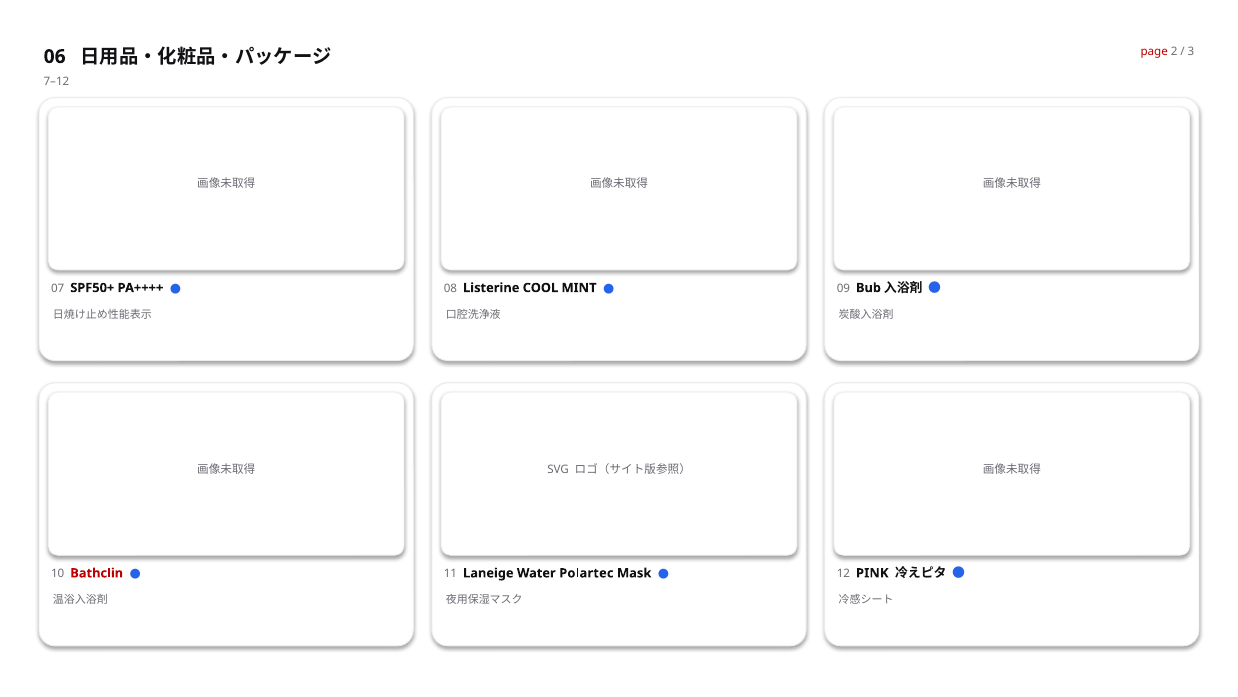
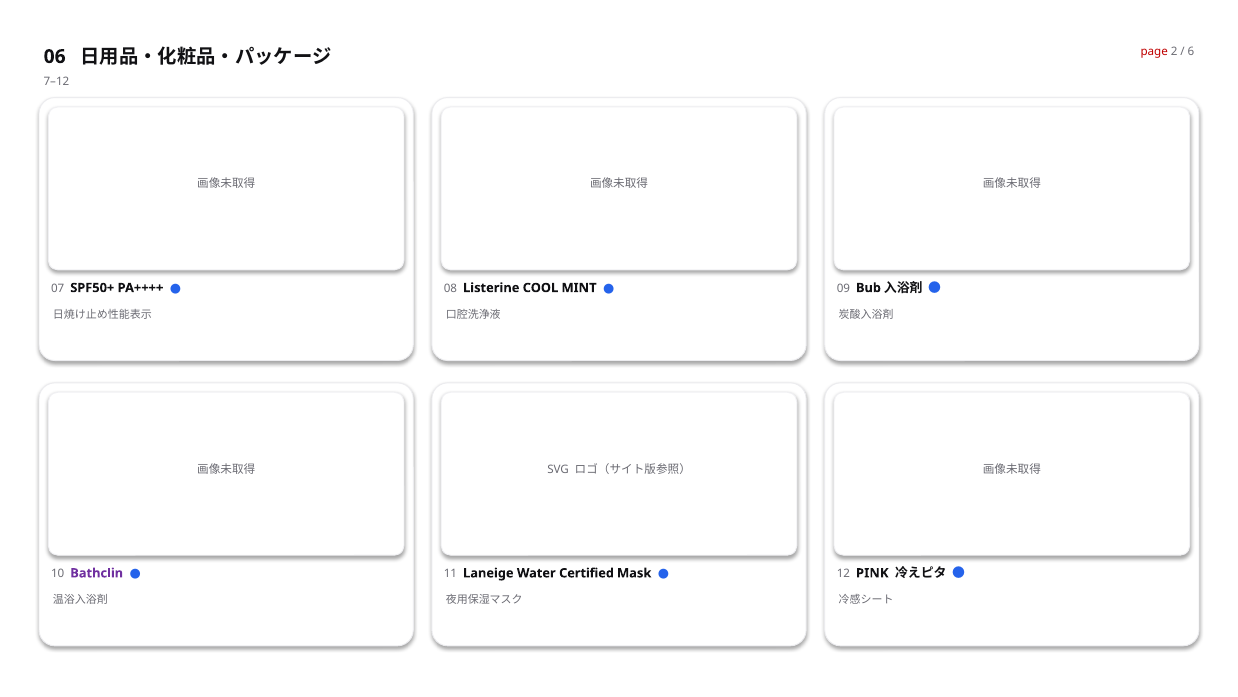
3: 3 -> 6
Bathclin colour: red -> purple
Polartec: Polartec -> Certified
